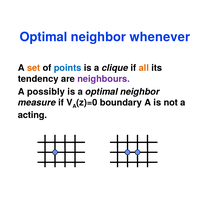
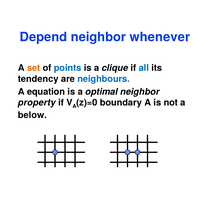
Optimal at (43, 37): Optimal -> Depend
all colour: orange -> blue
neighbours colour: purple -> blue
possibly: possibly -> equation
measure: measure -> property
acting: acting -> below
